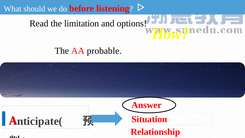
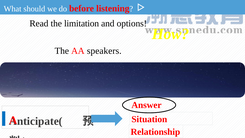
probable: probable -> speakers
